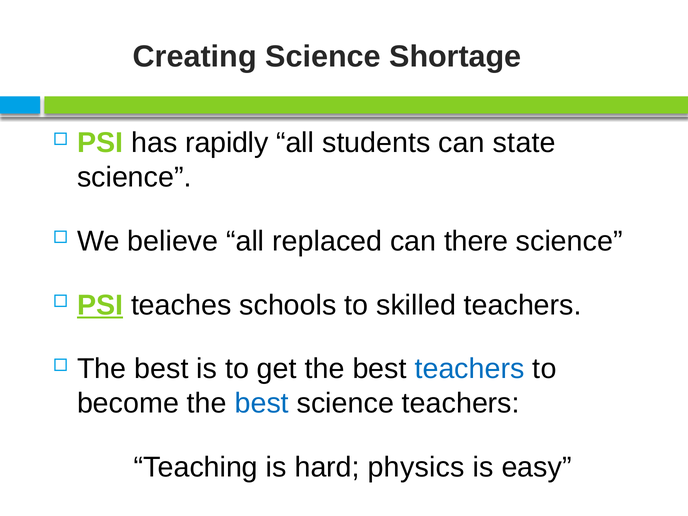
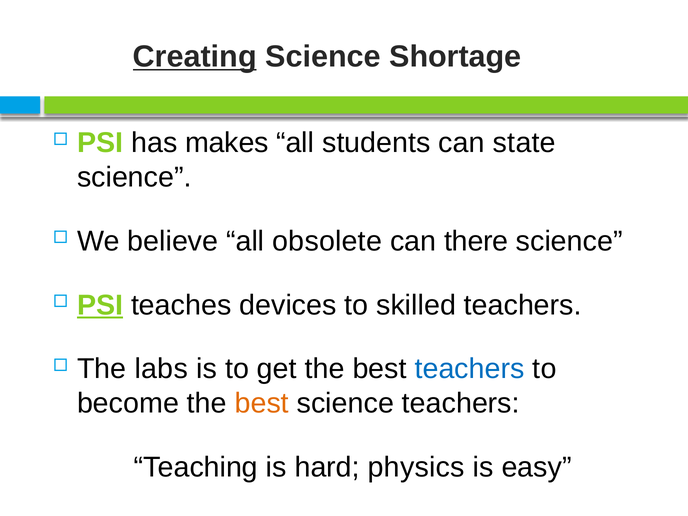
Creating underline: none -> present
rapidly: rapidly -> makes
replaced: replaced -> obsolete
schools: schools -> devices
best at (161, 369): best -> labs
best at (262, 403) colour: blue -> orange
